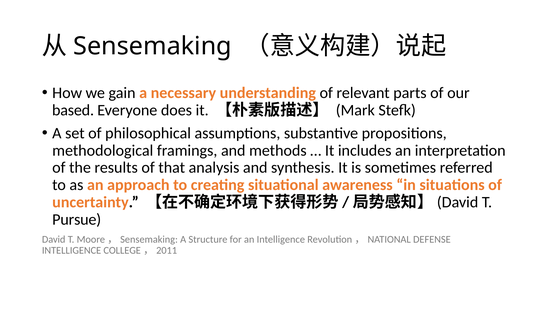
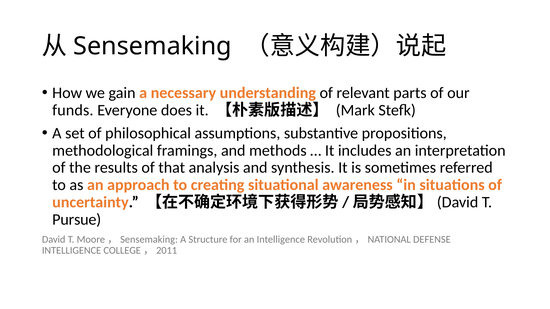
based: based -> funds
